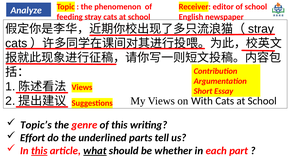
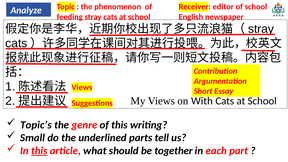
Effort: Effort -> Small
what underline: present -> none
whether: whether -> together
